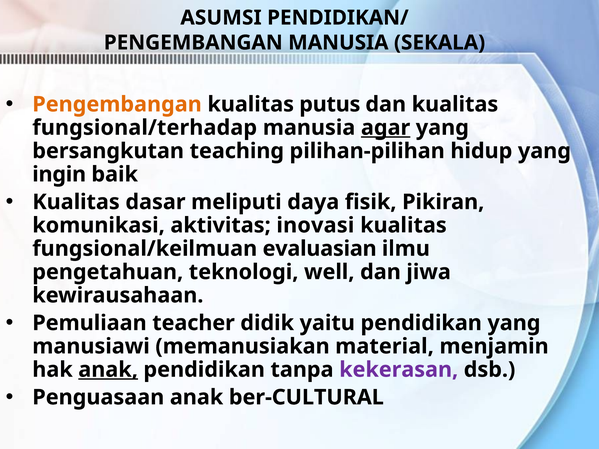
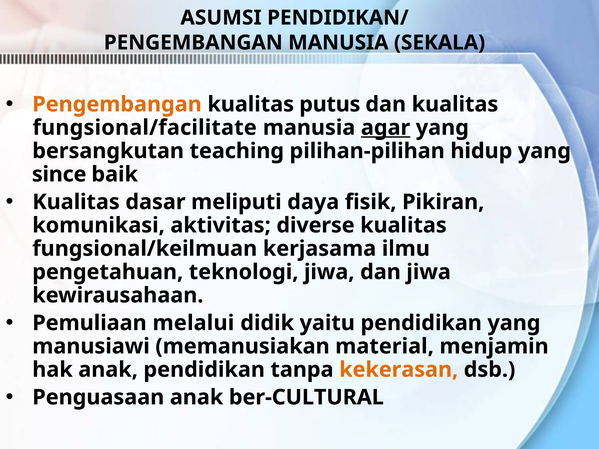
fungsional/terhadap: fungsional/terhadap -> fungsional/facilitate
ingin: ingin -> since
inovasi: inovasi -> diverse
evaluasian: evaluasian -> kerjasama
teknologi well: well -> jiwa
teacher: teacher -> melalui
anak at (108, 370) underline: present -> none
kekerasan colour: purple -> orange
